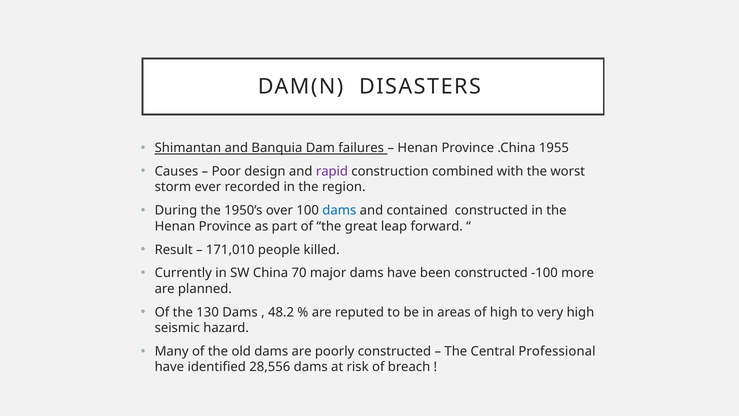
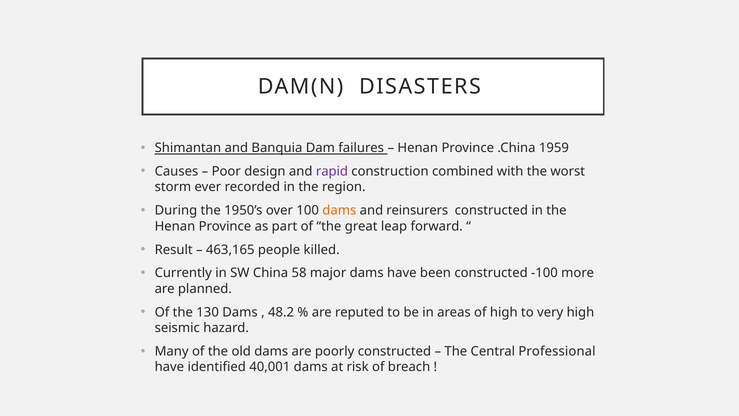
1955: 1955 -> 1959
dams at (339, 210) colour: blue -> orange
contained: contained -> reinsurers
171,010: 171,010 -> 463,165
70: 70 -> 58
28,556: 28,556 -> 40,001
